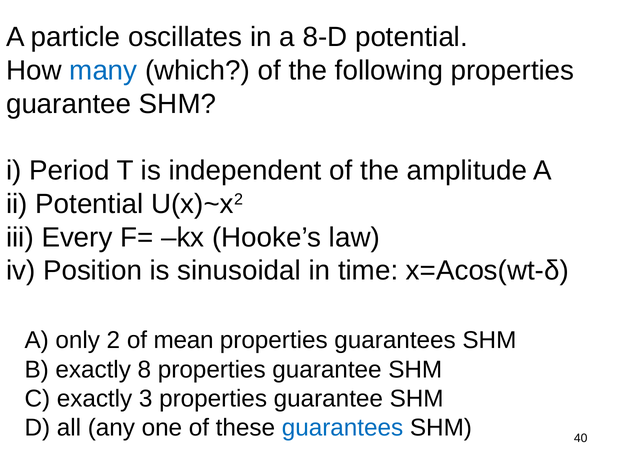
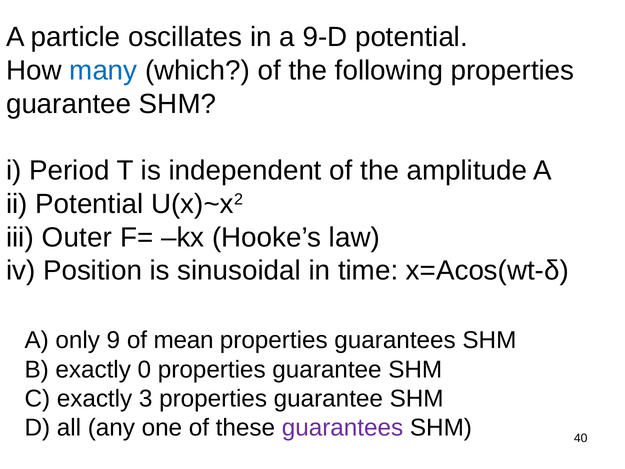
8-D: 8-D -> 9-D
Every: Every -> Outer
2: 2 -> 9
8: 8 -> 0
guarantees at (343, 428) colour: blue -> purple
